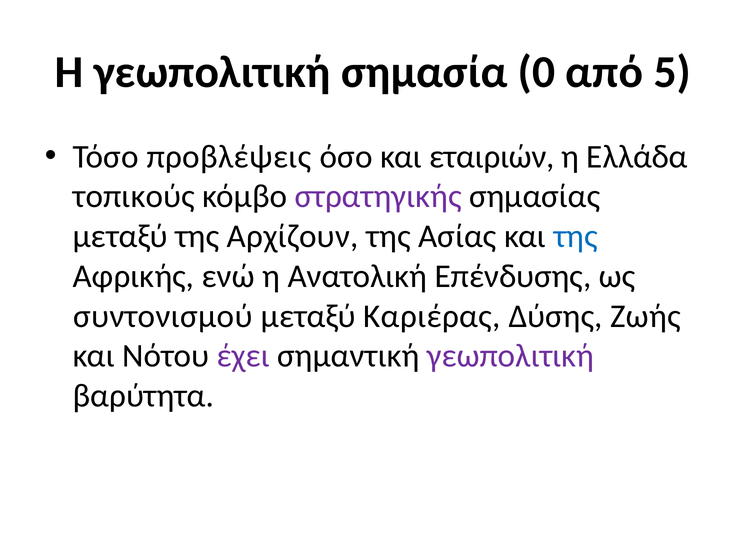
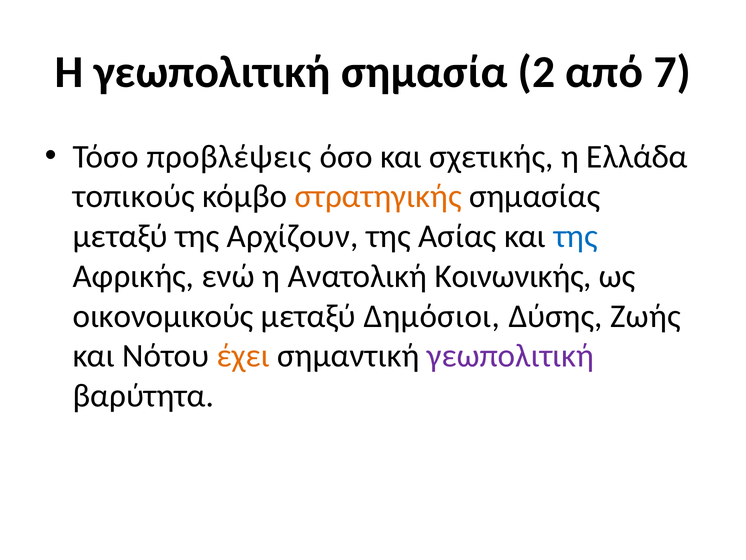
0: 0 -> 2
5: 5 -> 7
εταιριών: εταιριών -> σχετικής
στρατηγικής colour: purple -> orange
Επένδυσης: Επένδυσης -> Κοινωνικής
συντονισμού: συντονισμού -> οικονομικούς
Καριέρας: Καριέρας -> Δημόσιοι
έχει colour: purple -> orange
